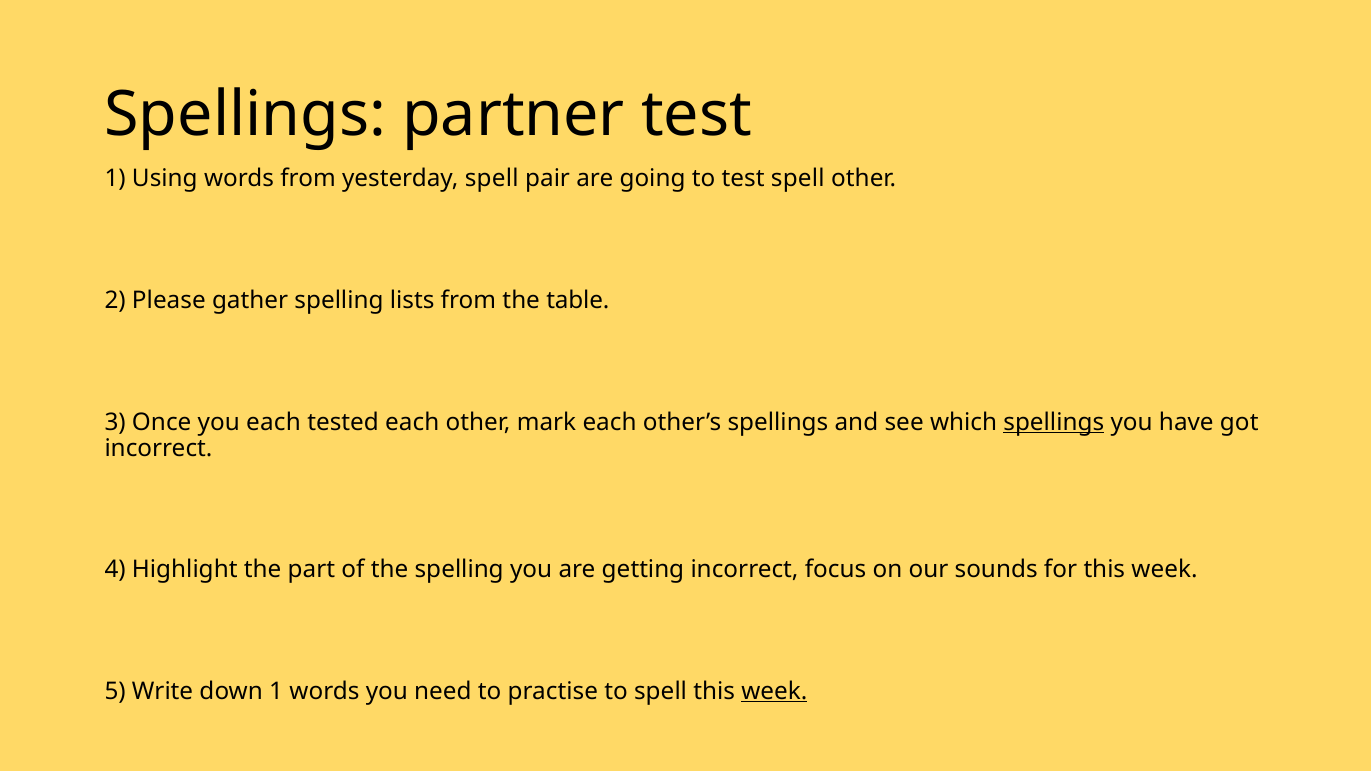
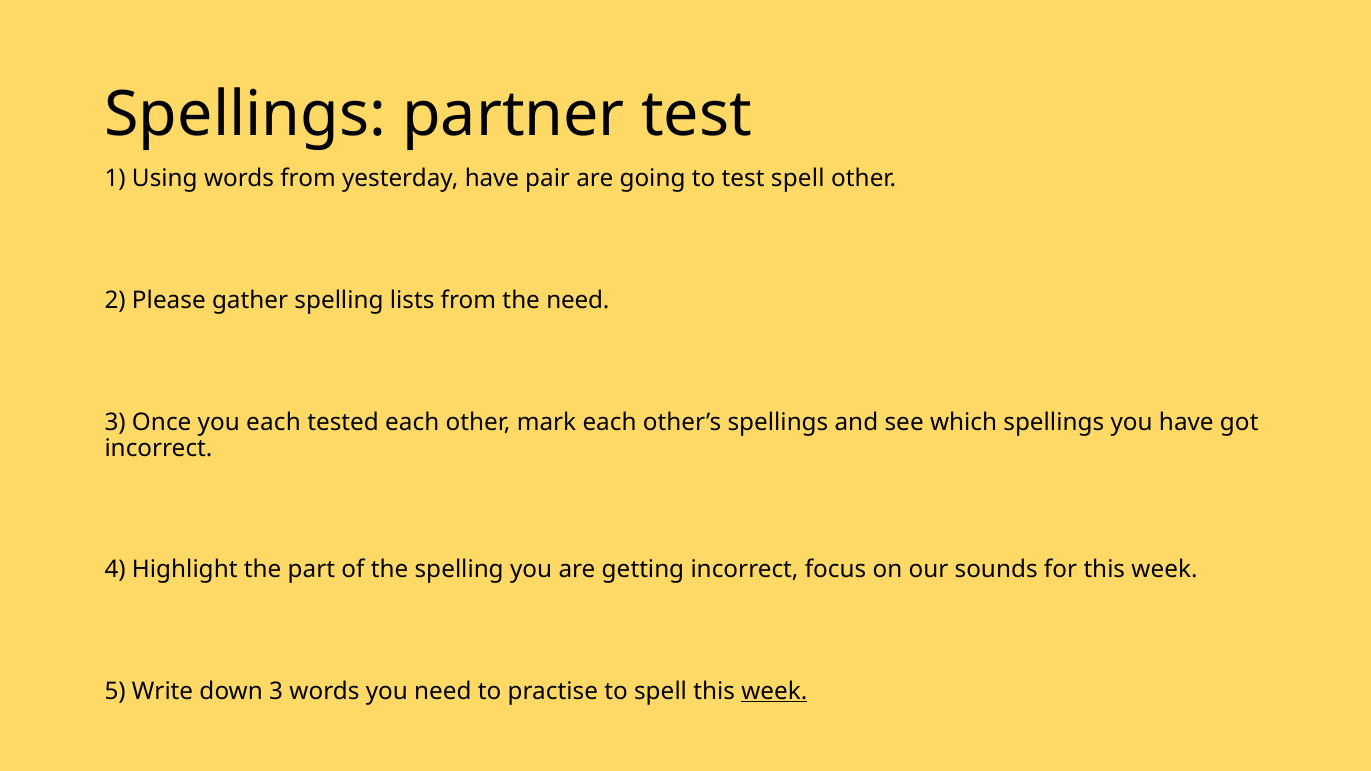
yesterday spell: spell -> have
the table: table -> need
spellings at (1054, 422) underline: present -> none
down 1: 1 -> 3
